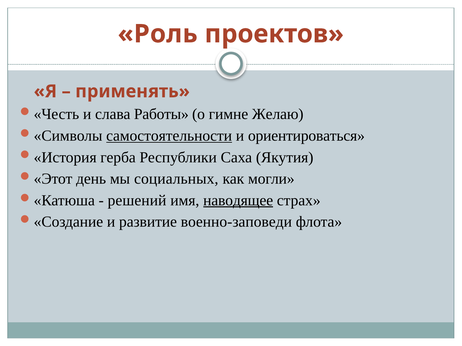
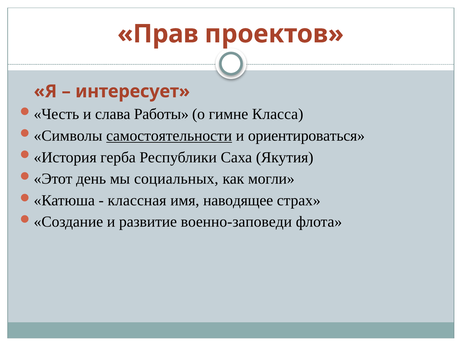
Роль: Роль -> Прав
применять: применять -> интересует
Желаю: Желаю -> Класса
решений: решений -> классная
наводящее underline: present -> none
